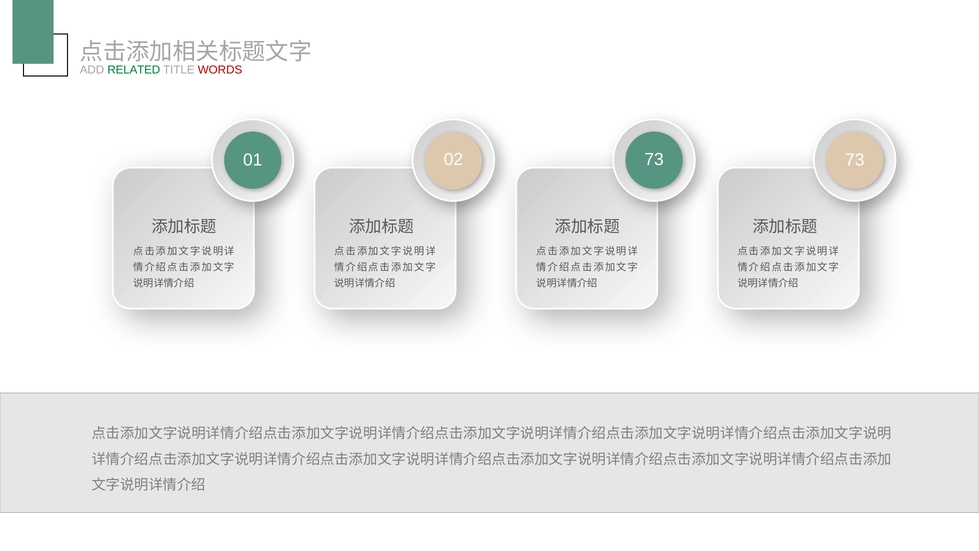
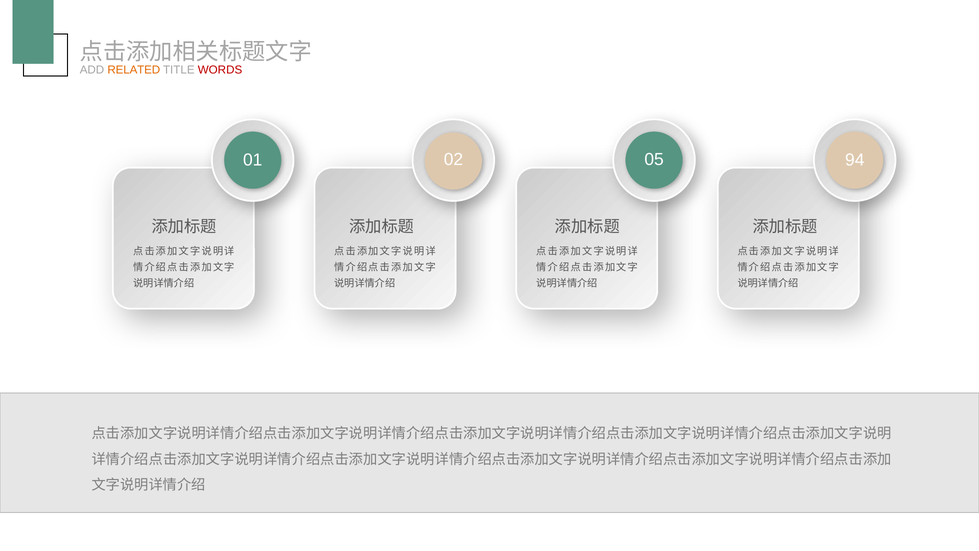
RELATED colour: green -> orange
02 73: 73 -> 94
01 73: 73 -> 05
